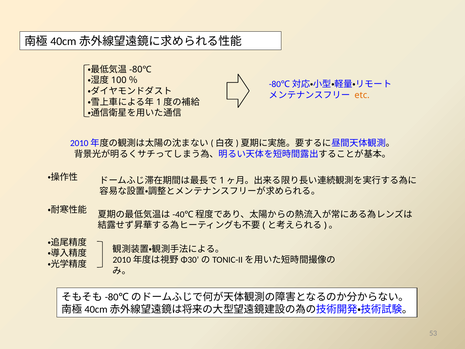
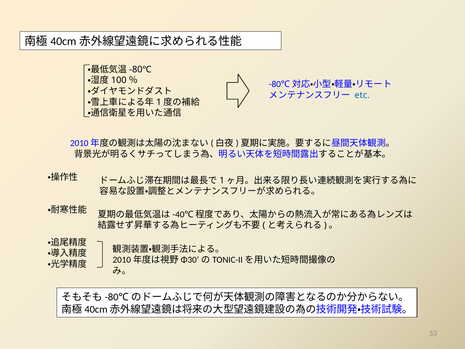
etc colour: orange -> blue
